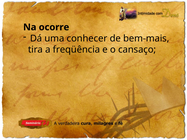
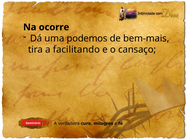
conhecer: conhecer -> podemos
freqüência: freqüência -> facilitando
